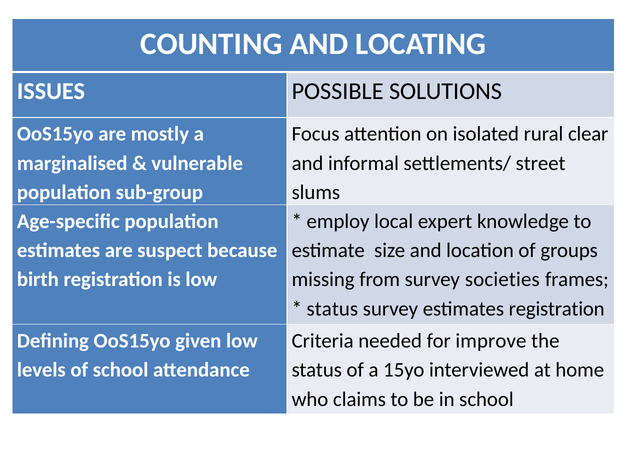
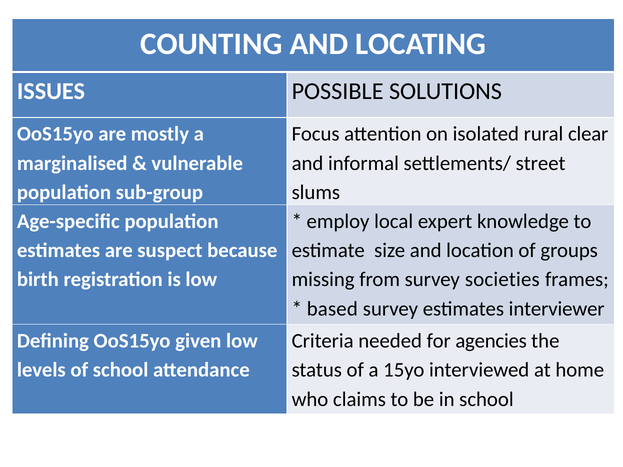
status at (332, 309): status -> based
estimates registration: registration -> interviewer
improve: improve -> agencies
